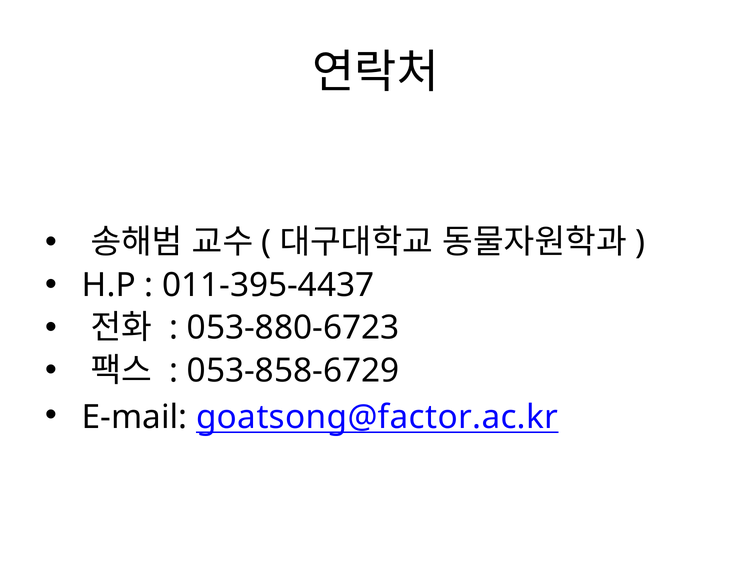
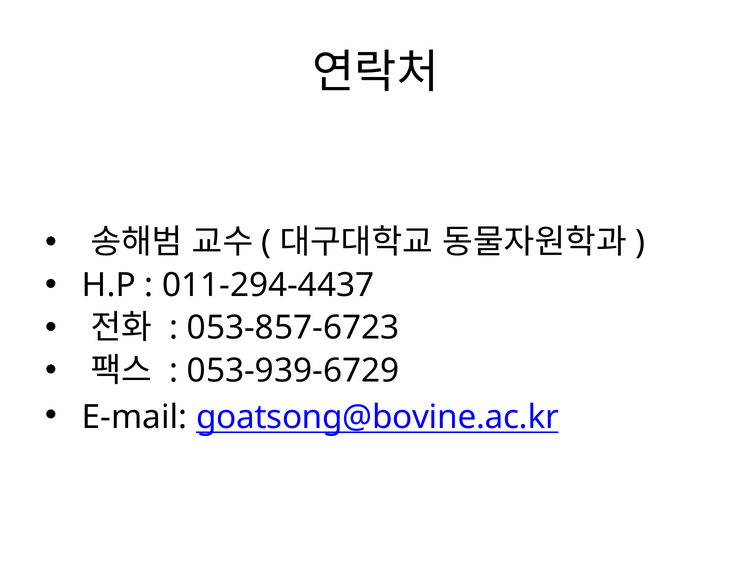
011-395-4437: 011-395-4437 -> 011-294-4437
053-880-6723: 053-880-6723 -> 053-857-6723
053-858-6729: 053-858-6729 -> 053-939-6729
goatsong@factor.ac.kr: goatsong@factor.ac.kr -> goatsong@bovine.ac.kr
